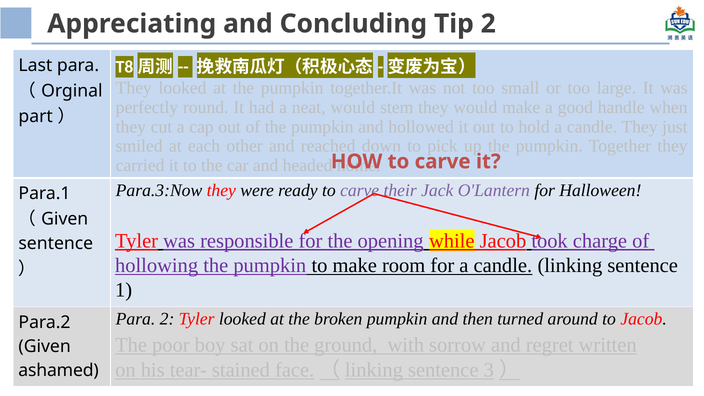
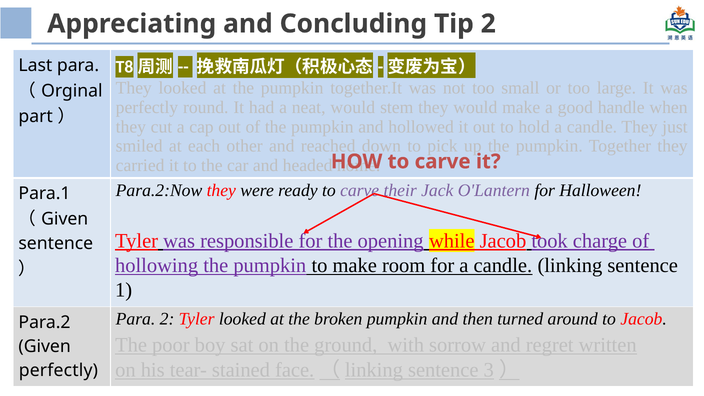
Para.3:Now: Para.3:Now -> Para.2:Now
ashamed at (59, 370): ashamed -> perfectly
